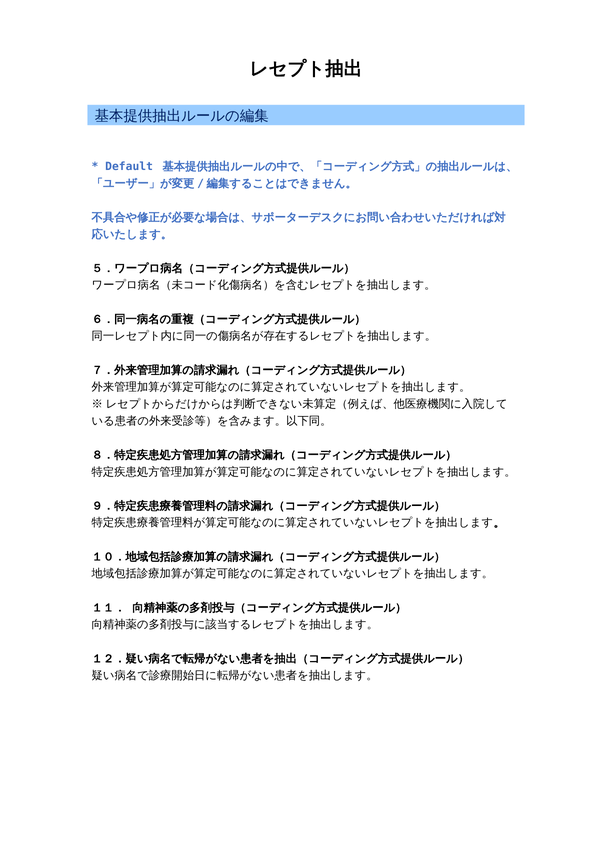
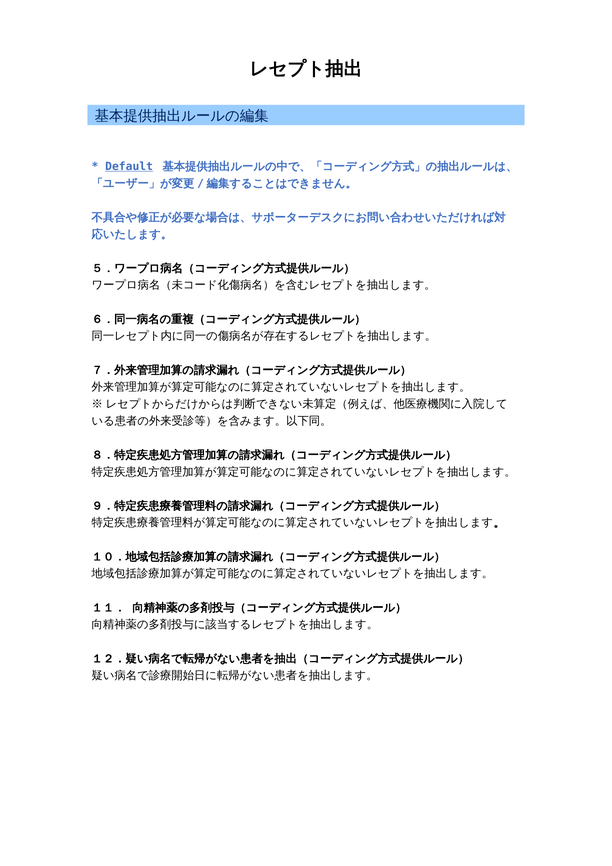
Default underline: none -> present
